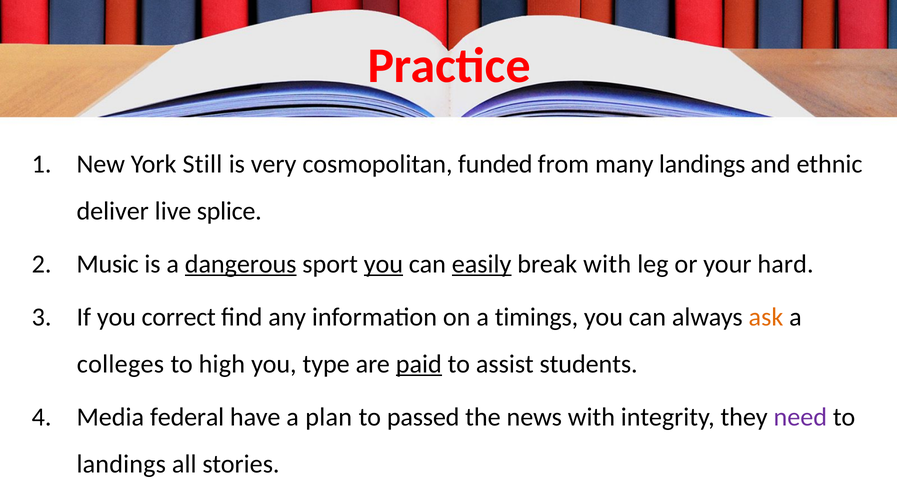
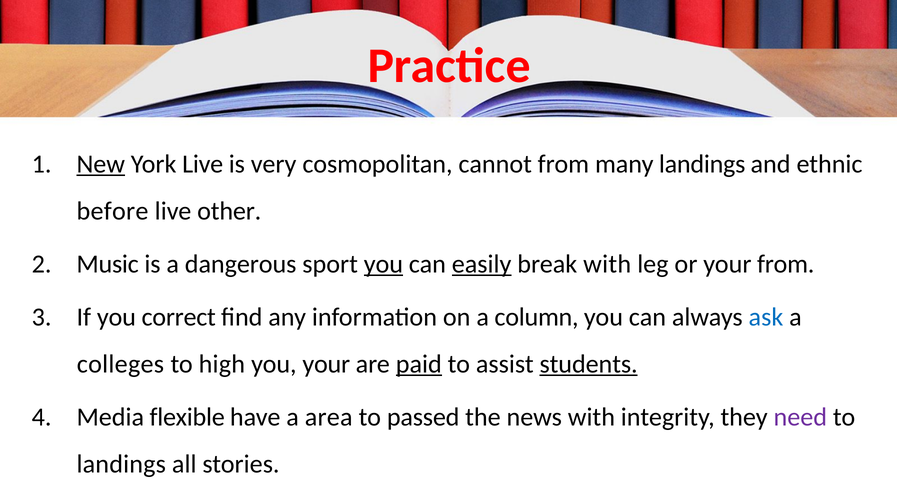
New underline: none -> present
York Still: Still -> Live
funded: funded -> cannot
deliver: deliver -> before
splice: splice -> other
dangerous underline: present -> none
your hard: hard -> from
timings: timings -> column
ask colour: orange -> blue
you type: type -> your
students underline: none -> present
federal: federal -> flexible
plan: plan -> area
